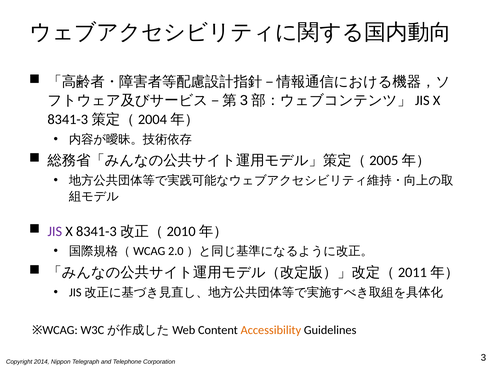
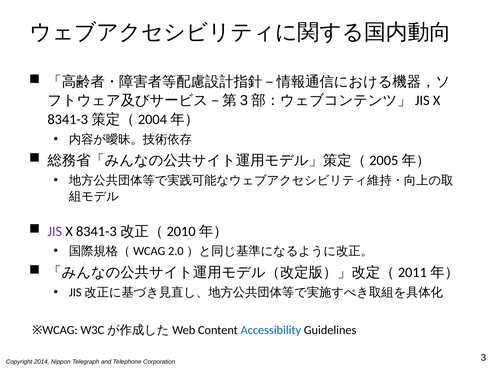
Accessibility colour: orange -> blue
